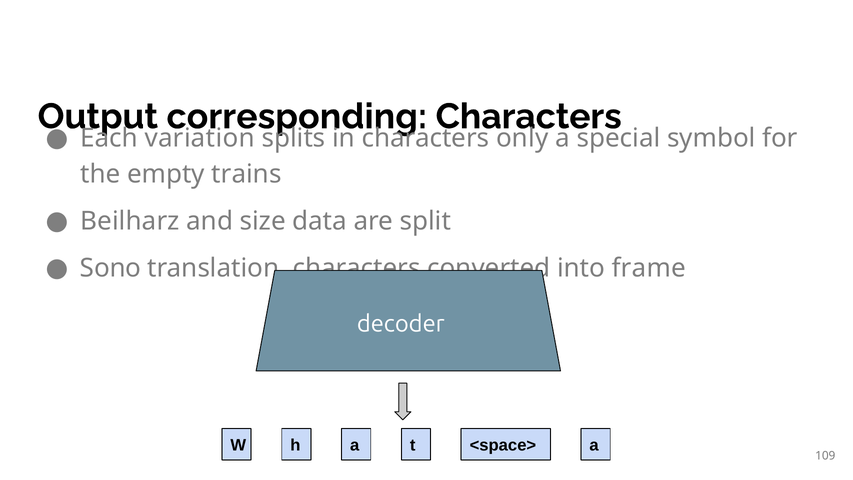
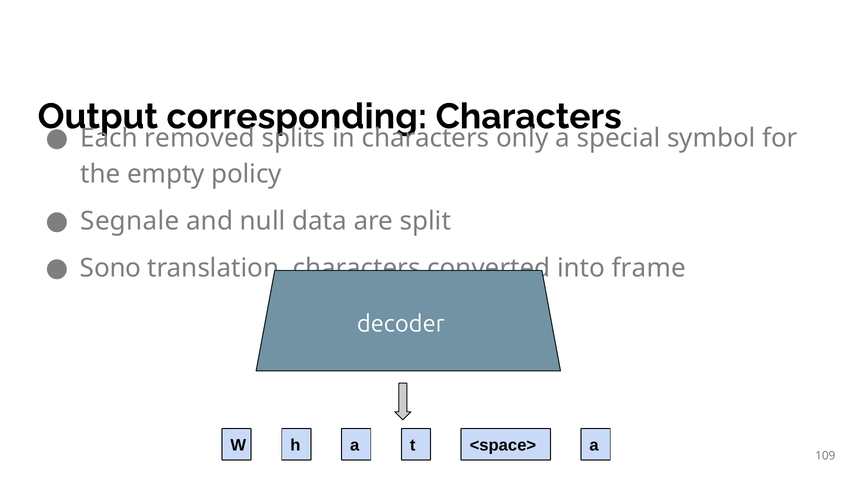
variation: variation -> removed
trains: trains -> policy
Beilharz: Beilharz -> Segnale
size: size -> null
